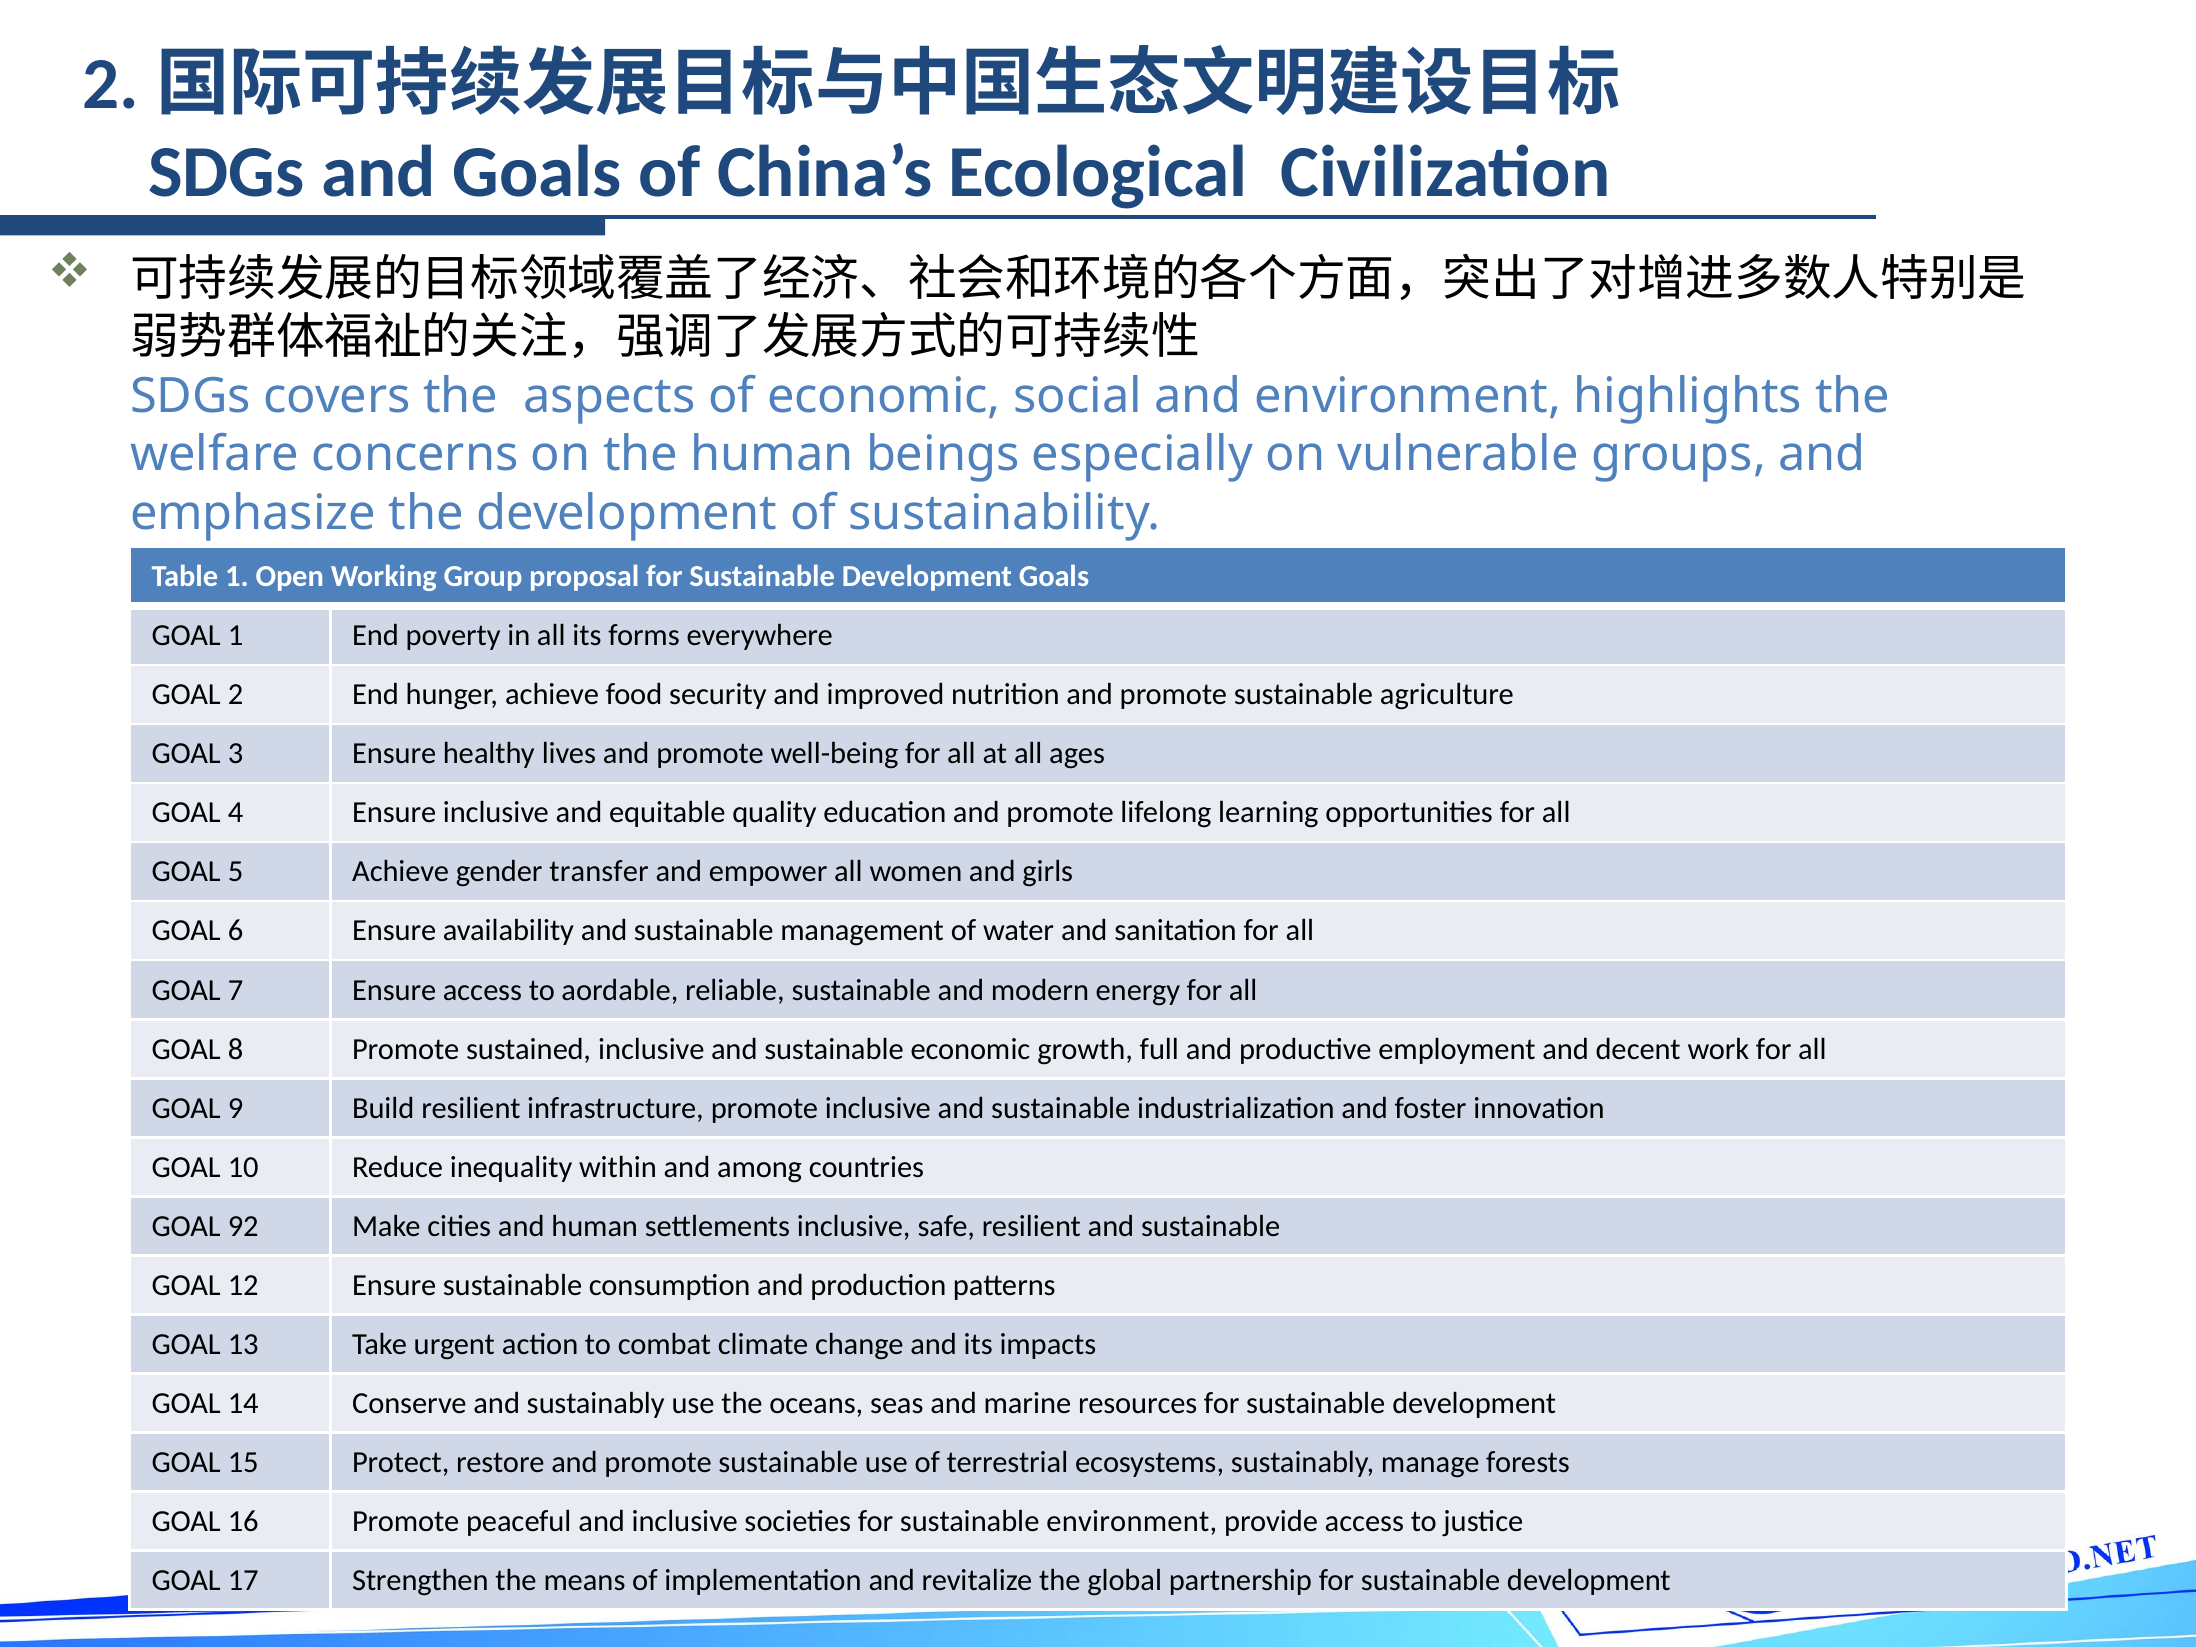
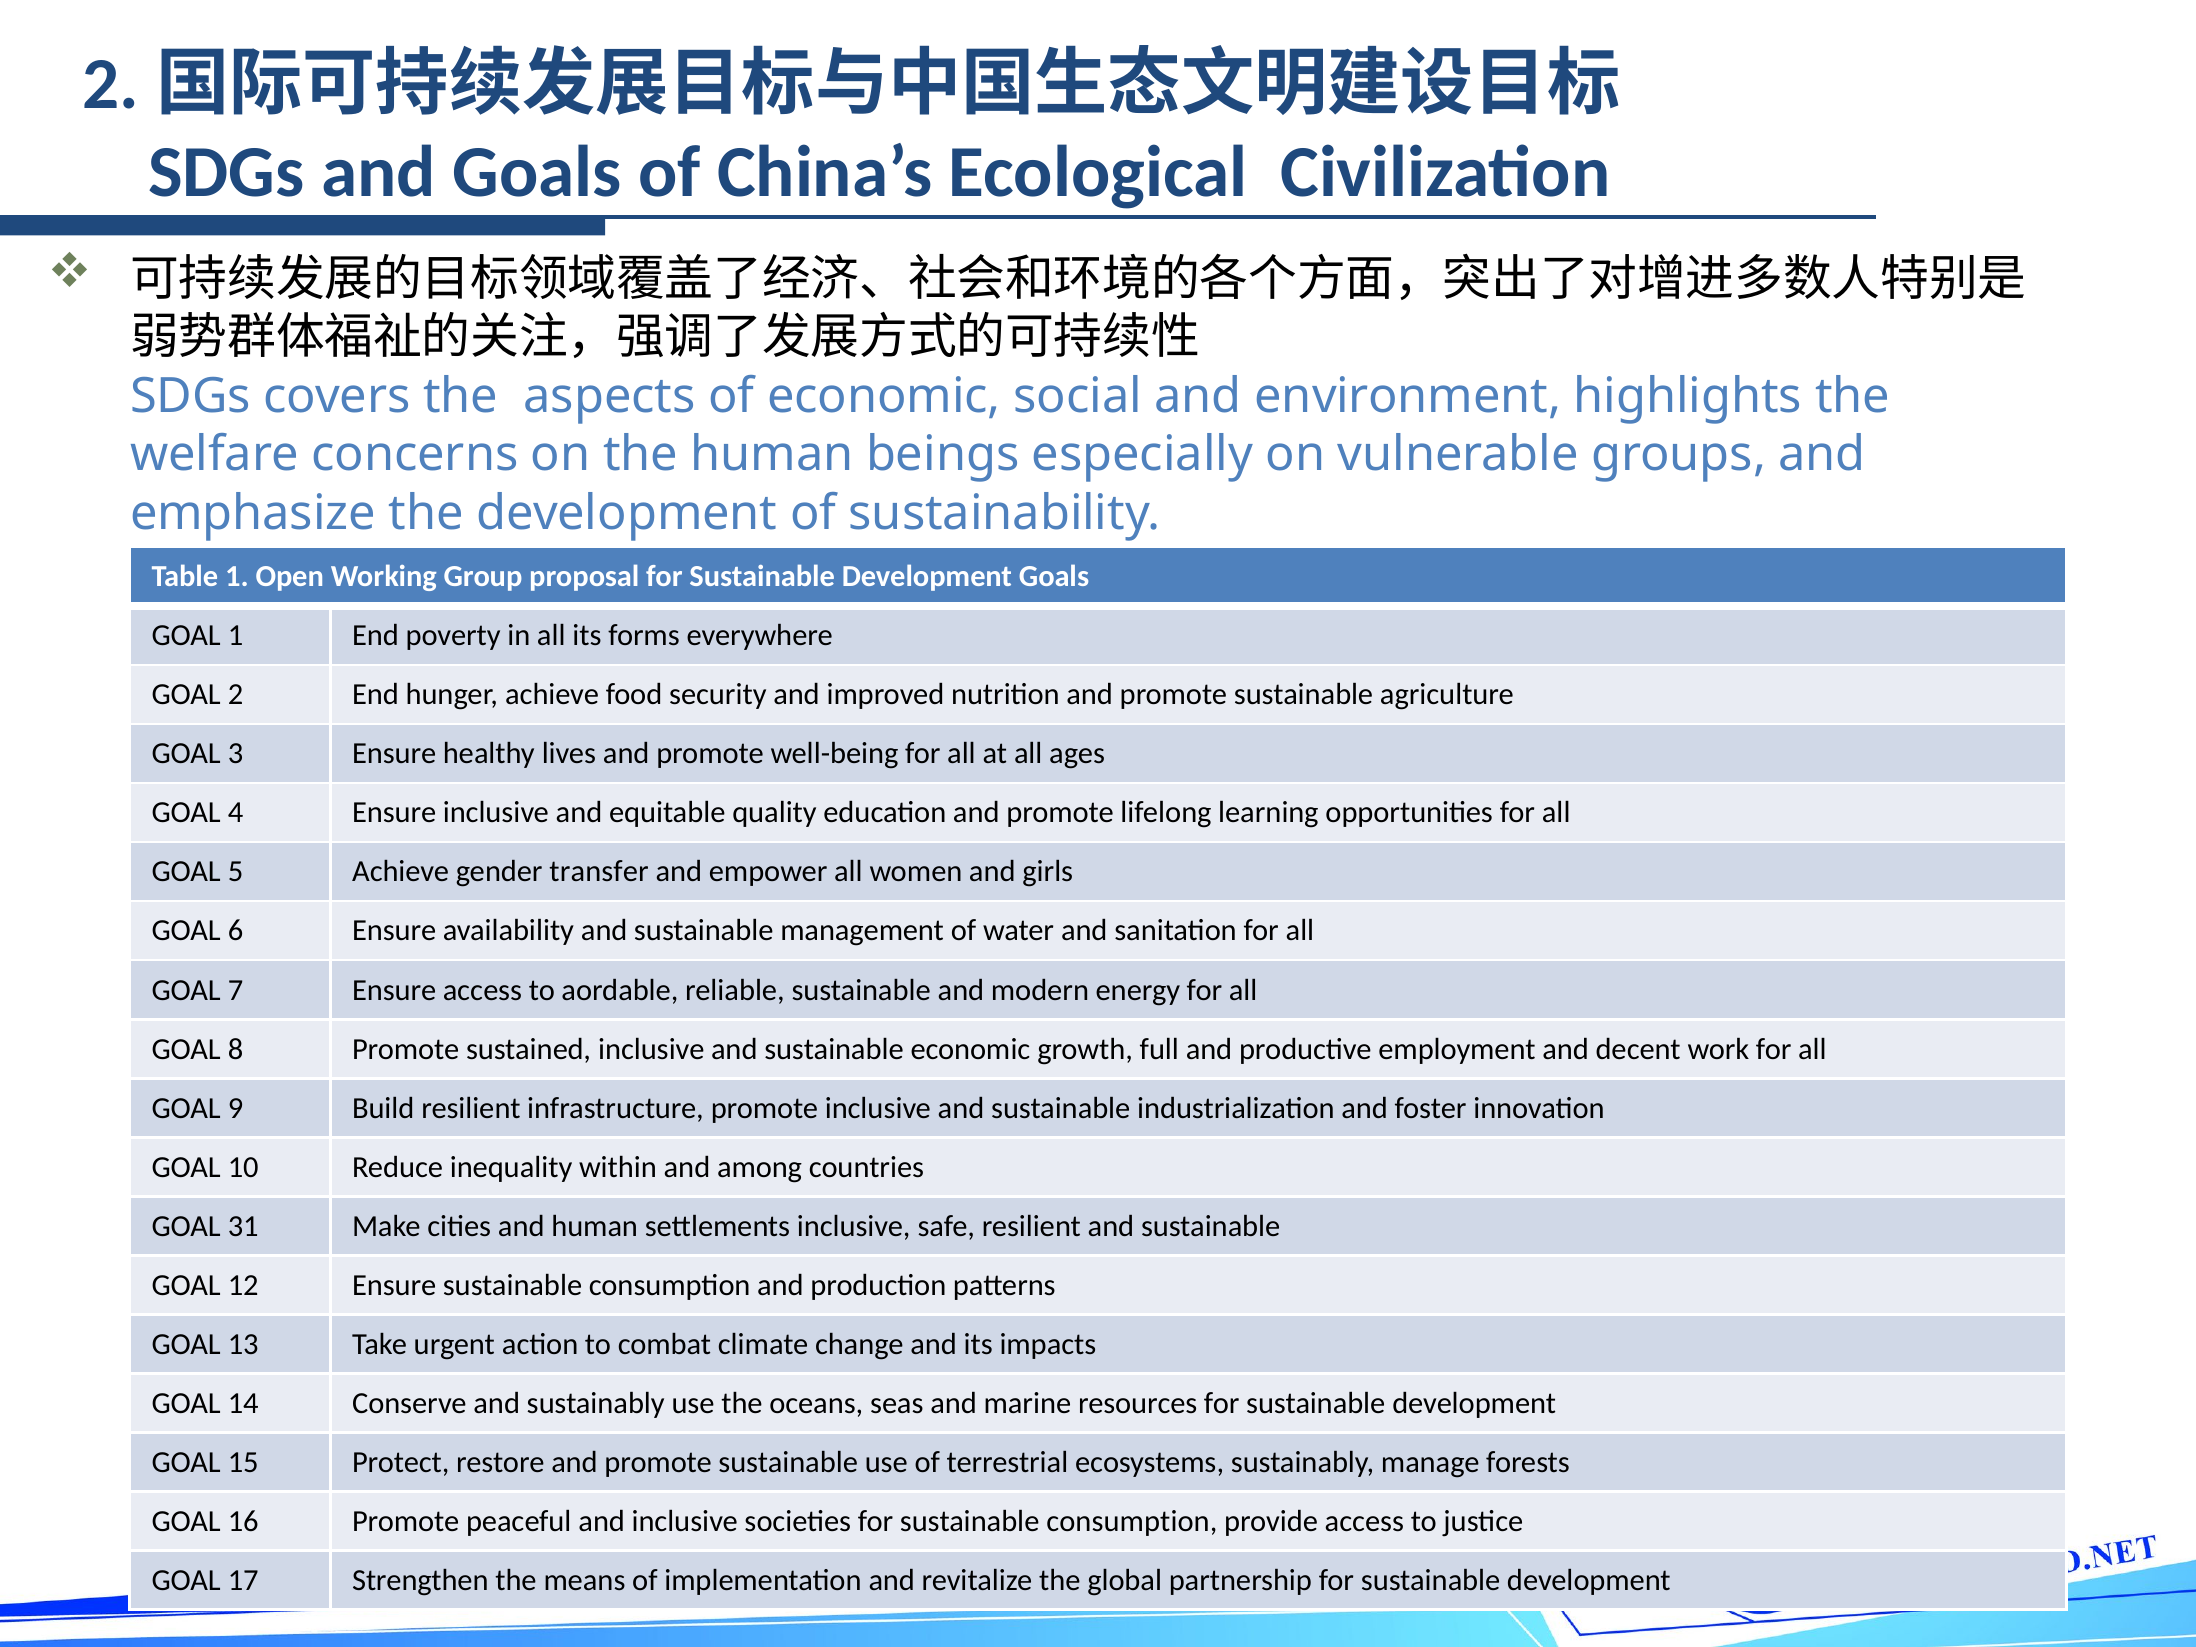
92: 92 -> 31
for sustainable environment: environment -> consumption
